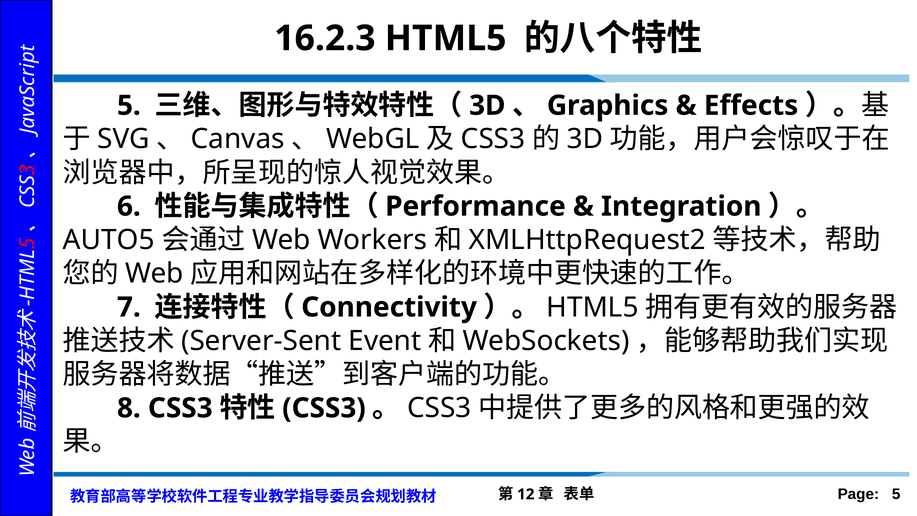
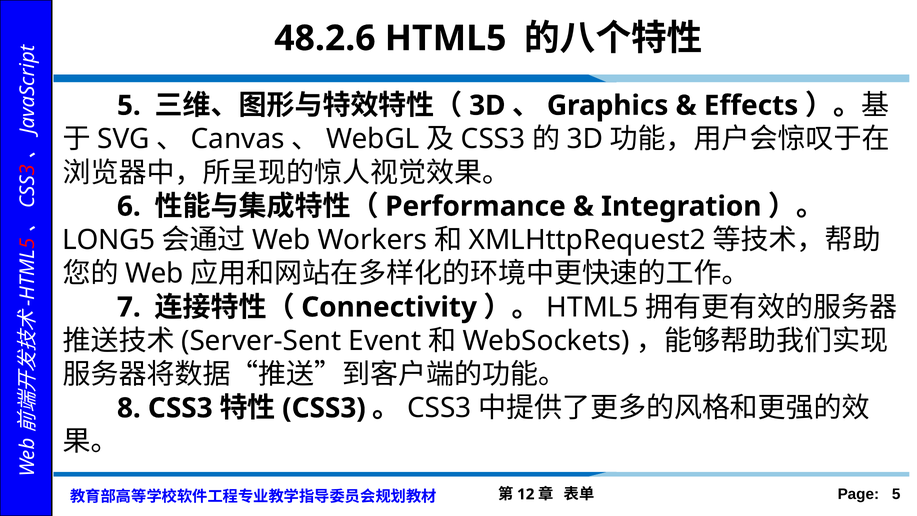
16.2.3: 16.2.3 -> 48.2.6
AUTO5: AUTO5 -> LONG5
